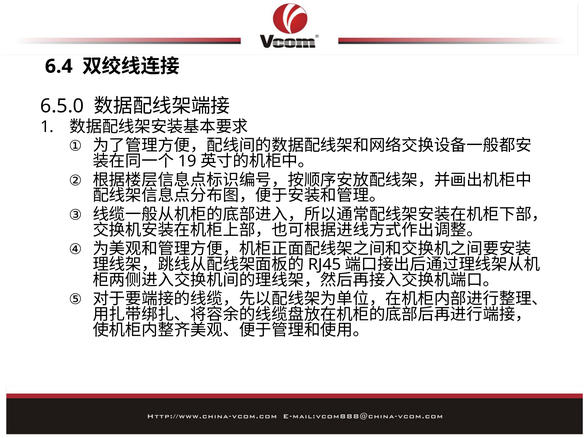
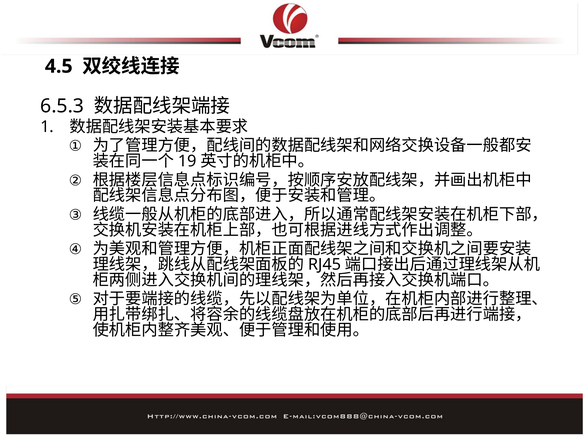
6.4: 6.4 -> 4.5
6.5.0: 6.5.0 -> 6.5.3
